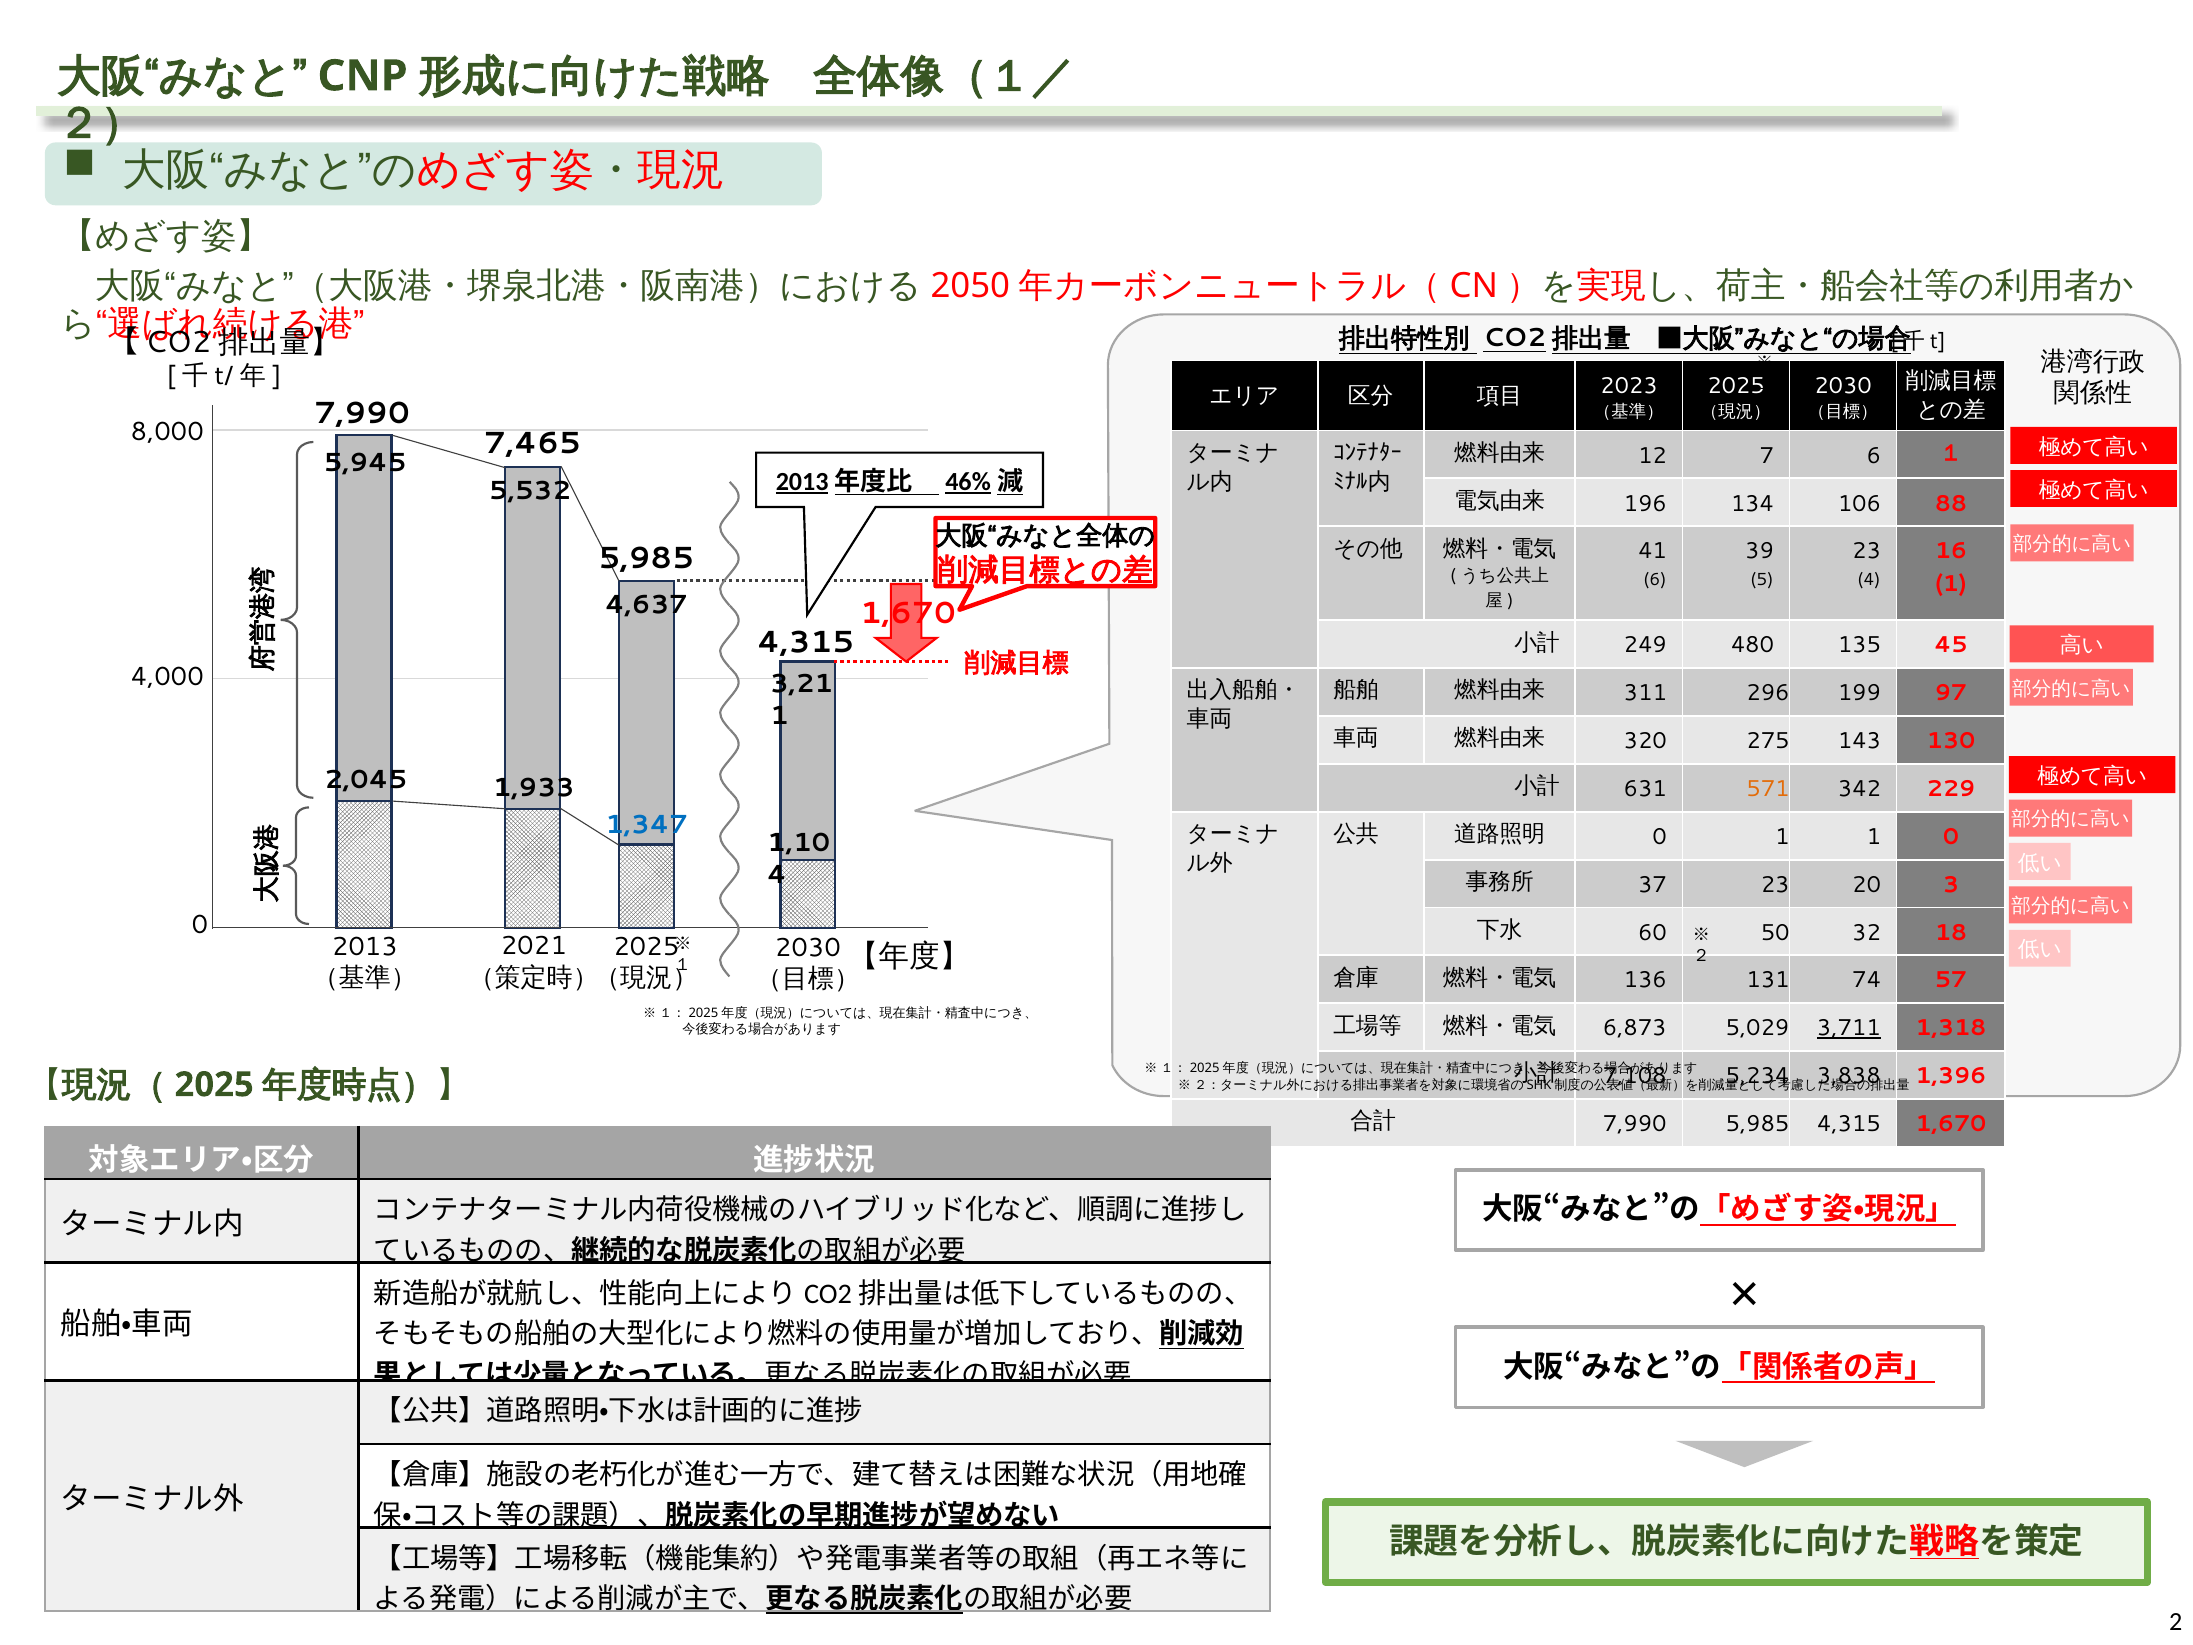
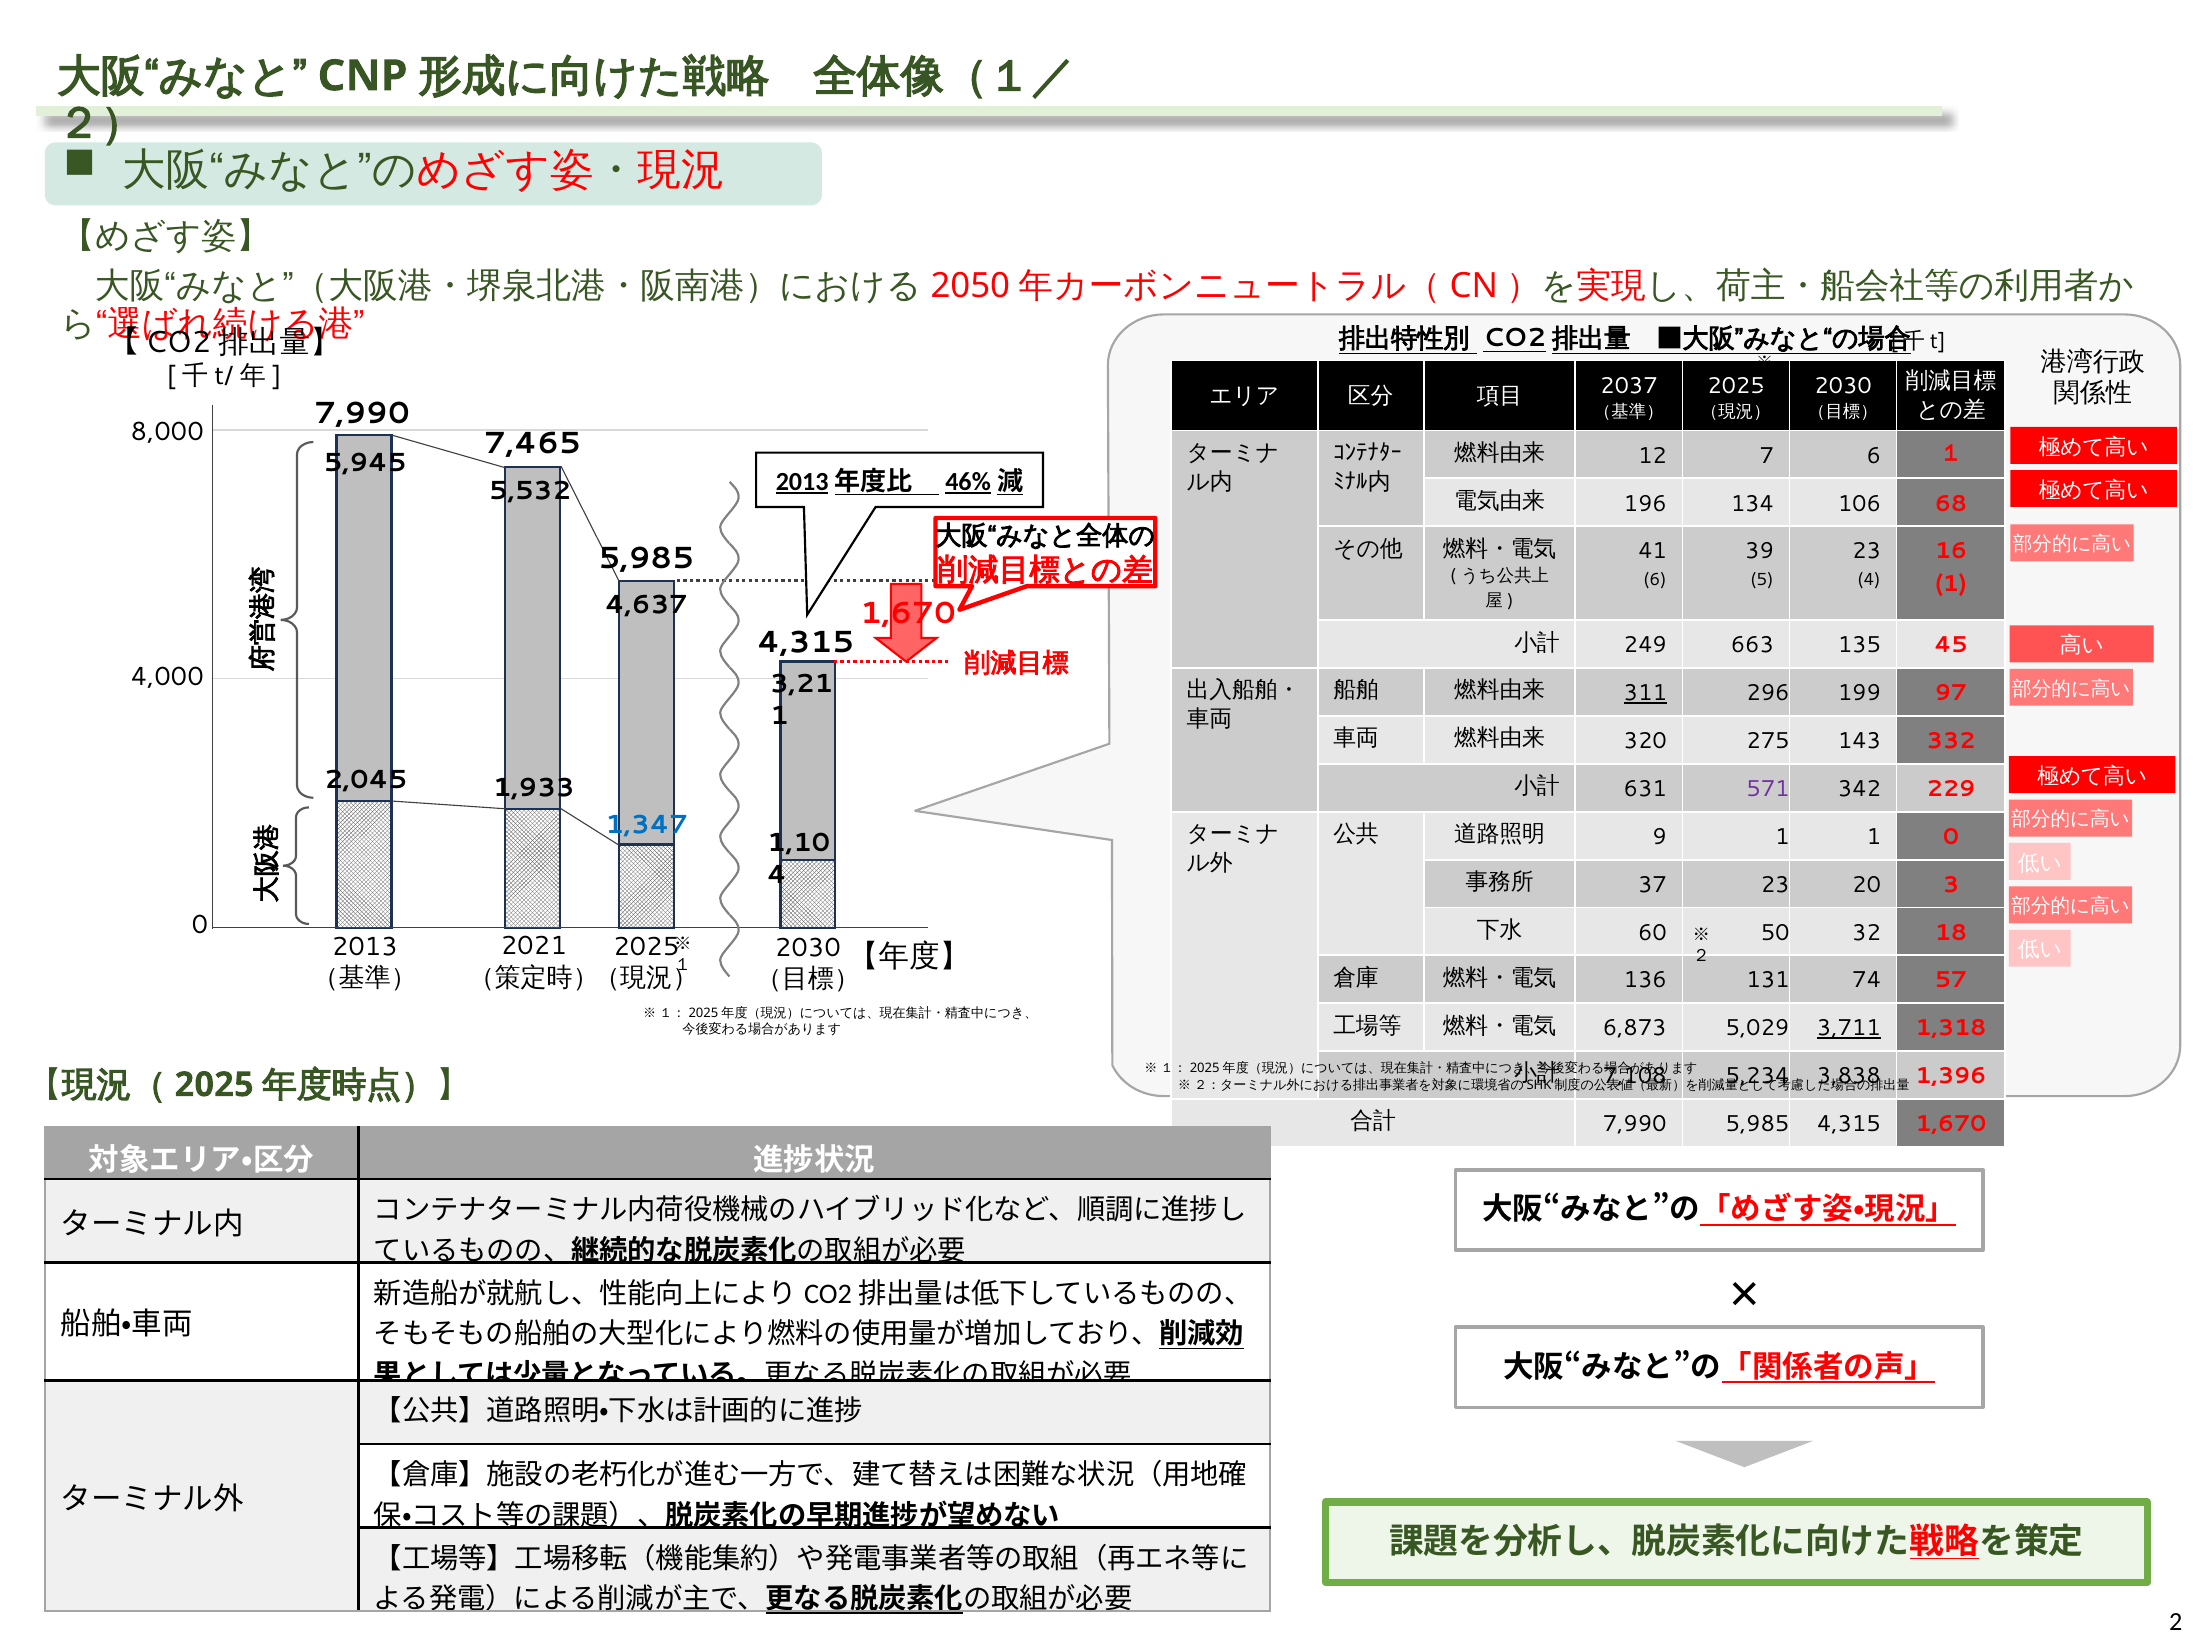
2023: 2023 -> 2037
88: 88 -> 68
480: 480 -> 663
311 underline: none -> present
130: 130 -> 332
571 colour: orange -> purple
0 at (1660, 837): 0 -> 9
